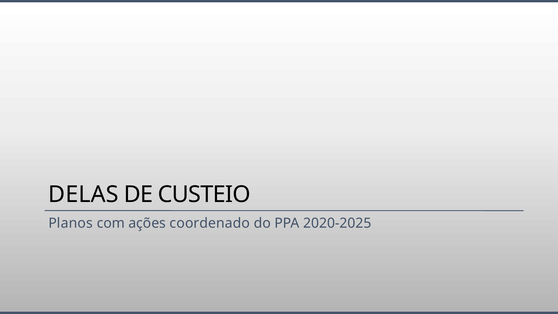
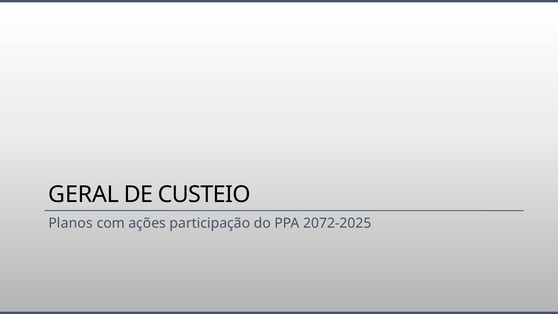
DELAS: DELAS -> GERAL
coordenado: coordenado -> participação
2020-2025: 2020-2025 -> 2072-2025
